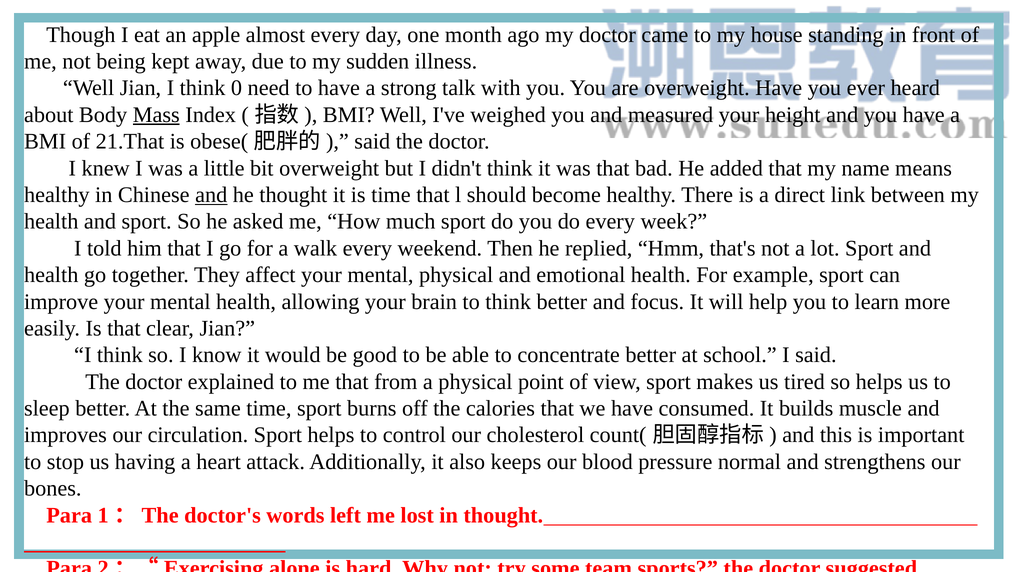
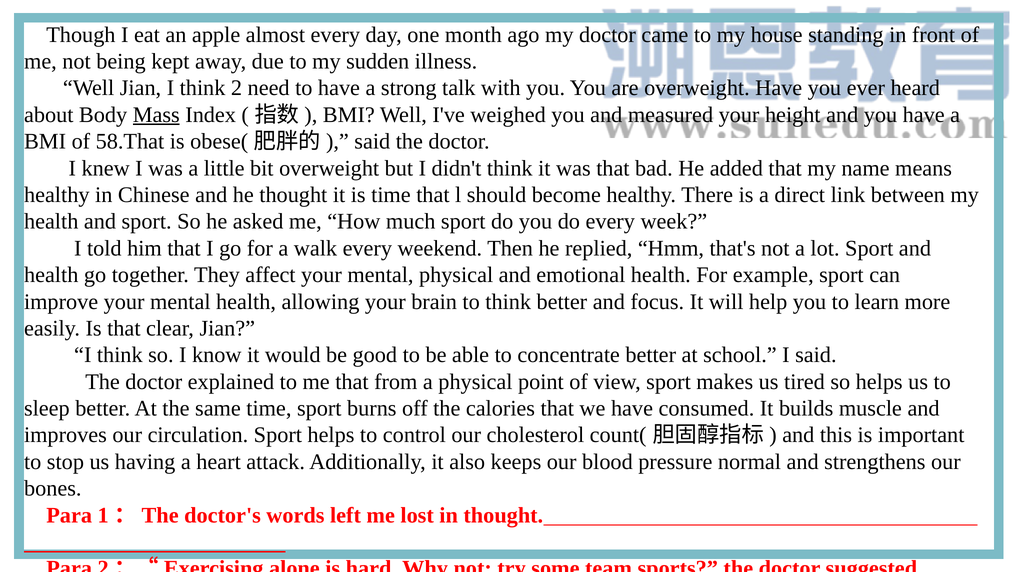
0: 0 -> 2
21.That: 21.That -> 58.That
and at (211, 195) underline: present -> none
